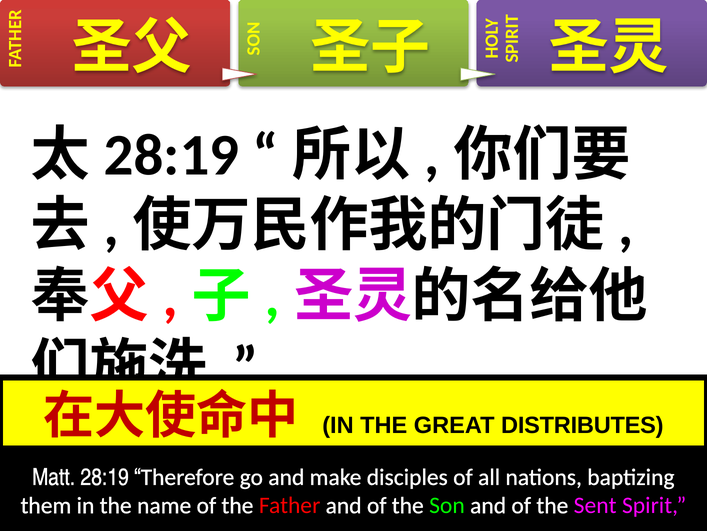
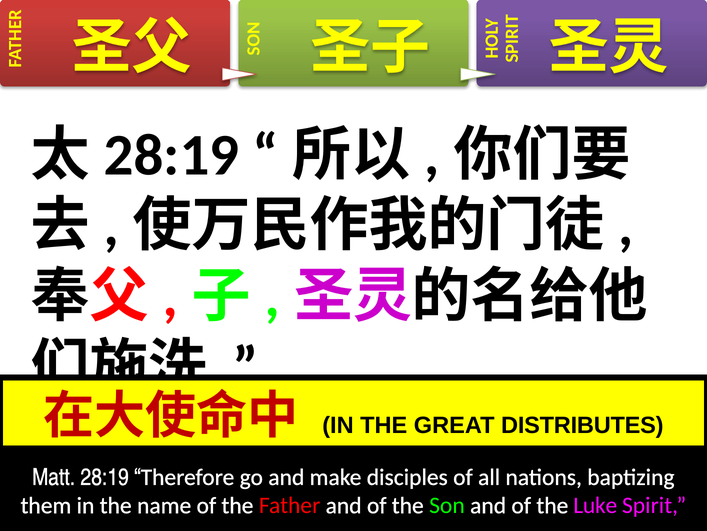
Sent: Sent -> Luke
